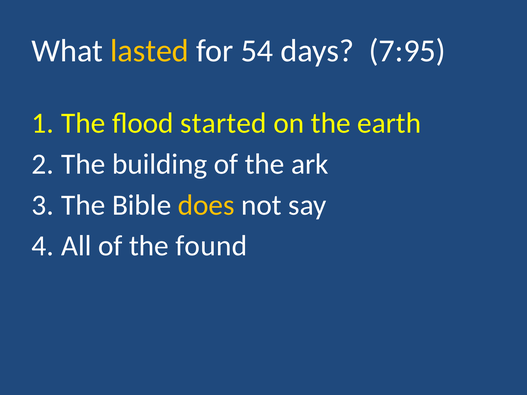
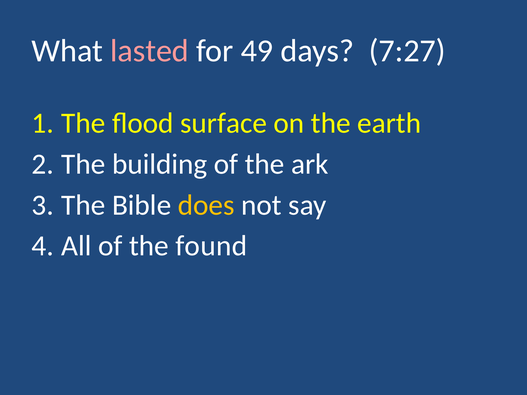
lasted colour: yellow -> pink
54: 54 -> 49
7:95: 7:95 -> 7:27
started: started -> surface
